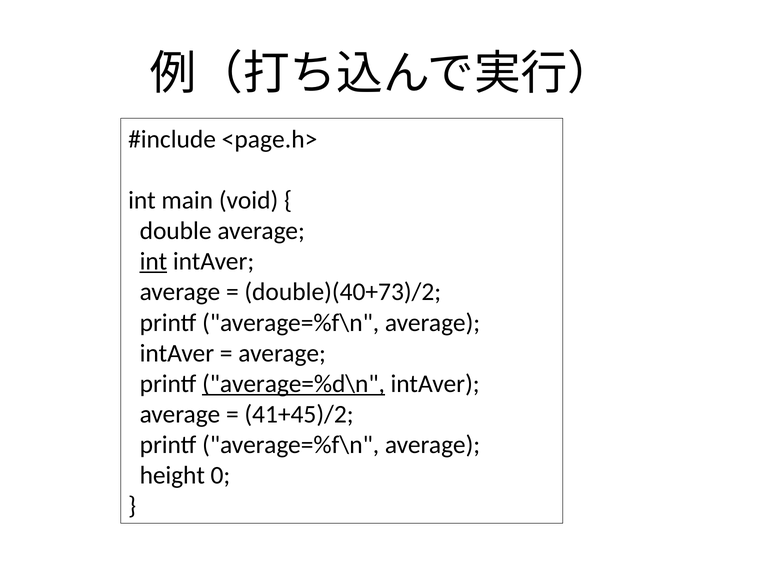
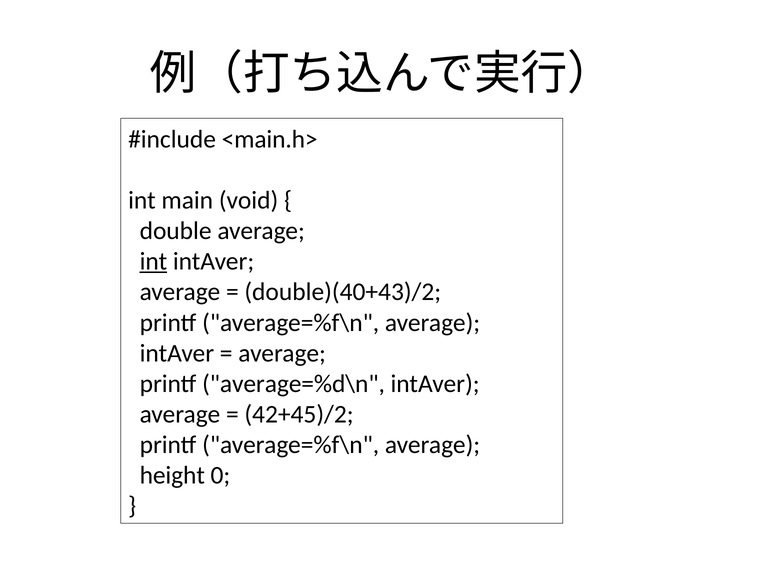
<page.h>: <page.h> -> <main.h>
double)(40+73)/2: double)(40+73)/2 -> double)(40+43)/2
average=%d\n underline: present -> none
41+45)/2: 41+45)/2 -> 42+45)/2
